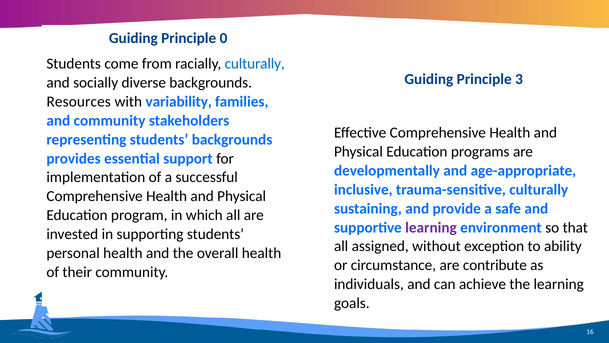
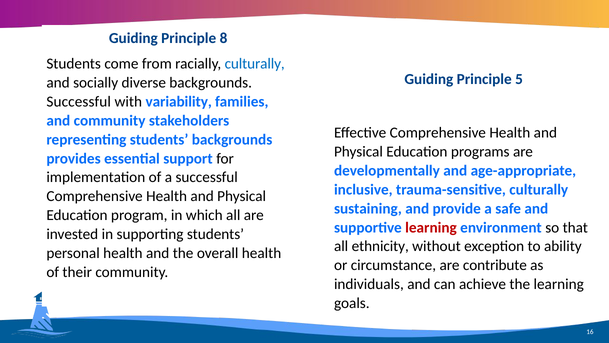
0: 0 -> 8
3: 3 -> 5
Resources at (79, 102): Resources -> Successful
learning at (431, 227) colour: purple -> red
assigned: assigned -> ethnicity
